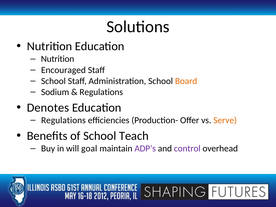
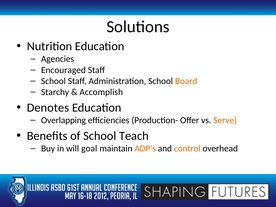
Nutrition at (58, 59): Nutrition -> Agencies
Sodium: Sodium -> Starchy
Regulations at (101, 92): Regulations -> Accomplish
Regulations at (63, 120): Regulations -> Overlapping
ADP’s colour: purple -> orange
control colour: purple -> orange
